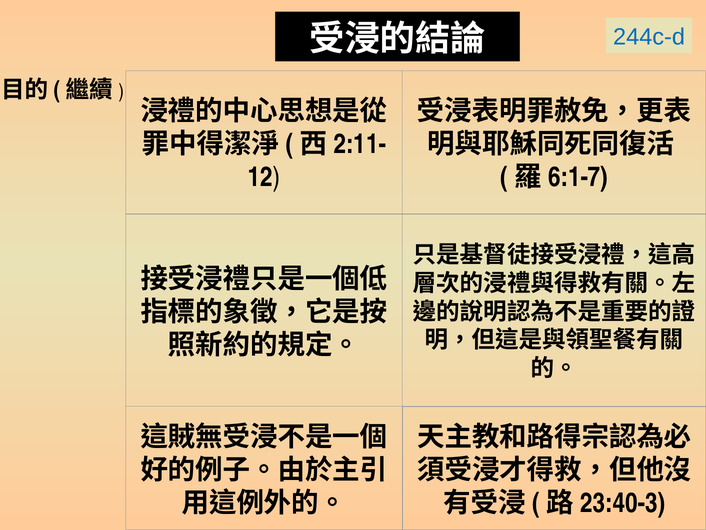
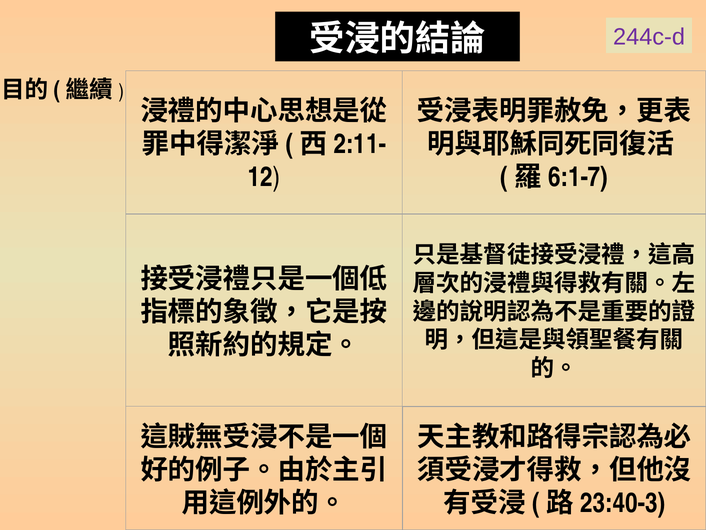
244c-d colour: blue -> purple
